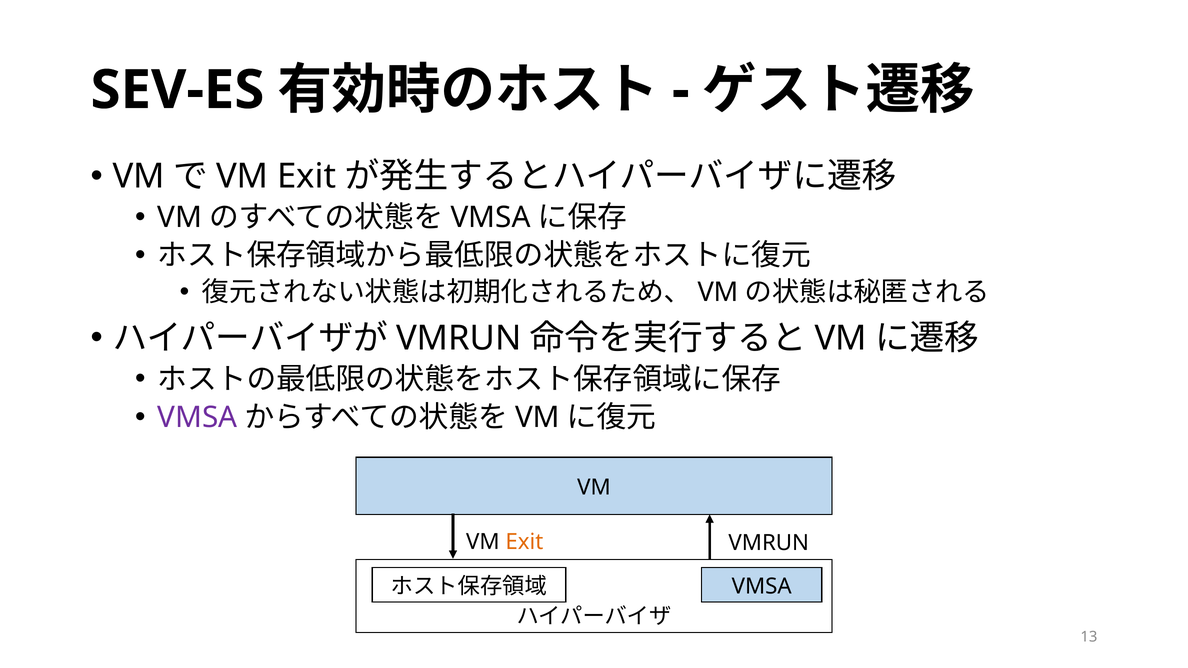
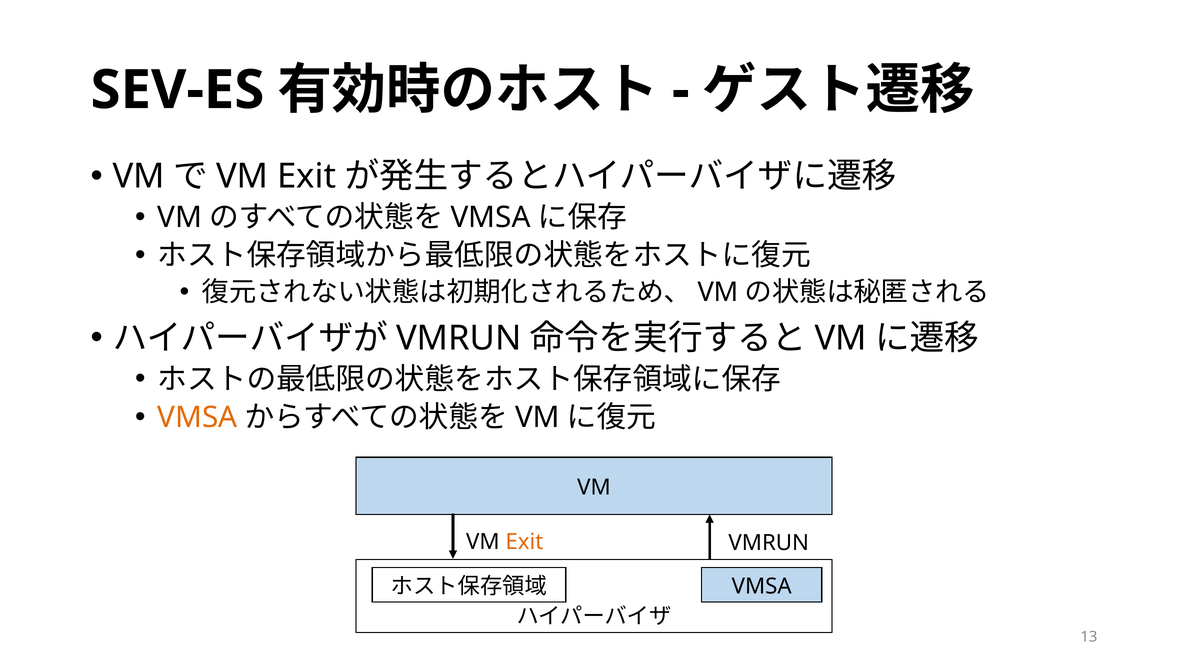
VMSA at (197, 418) colour: purple -> orange
